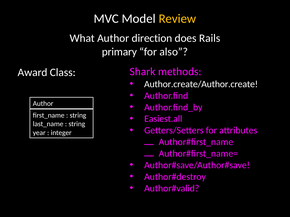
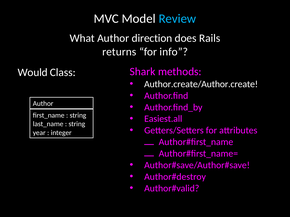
Review colour: yellow -> light blue
primary: primary -> returns
also: also -> info
Award: Award -> Would
